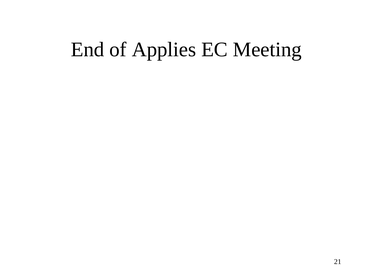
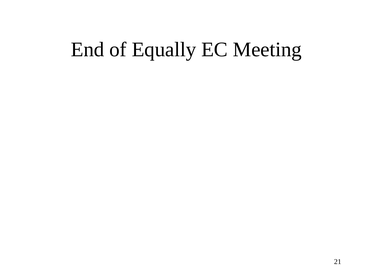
Applies: Applies -> Equally
